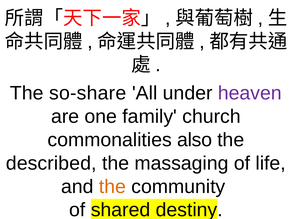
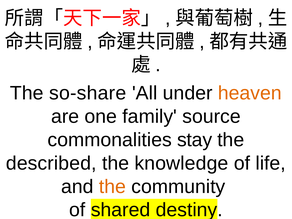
heaven colour: purple -> orange
church: church -> source
also: also -> stay
massaging: massaging -> knowledge
